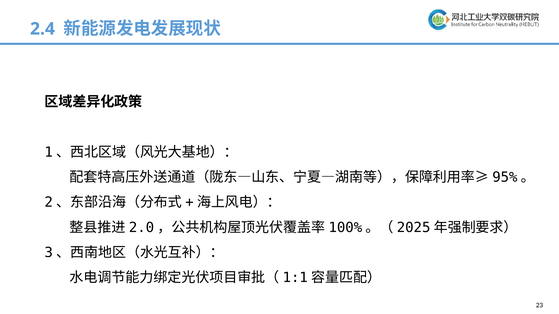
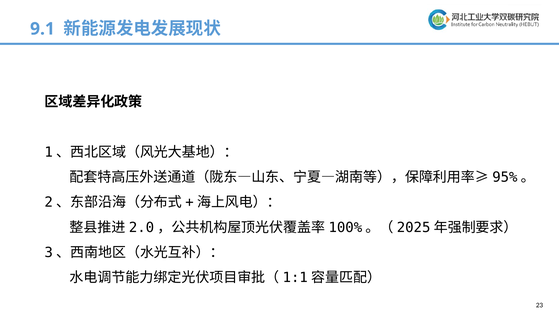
2.4: 2.4 -> 9.1
